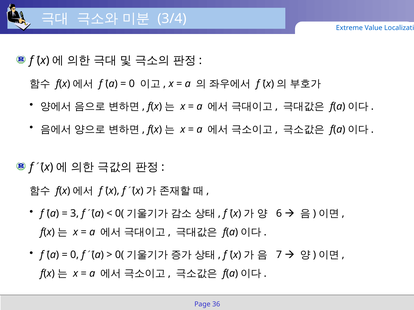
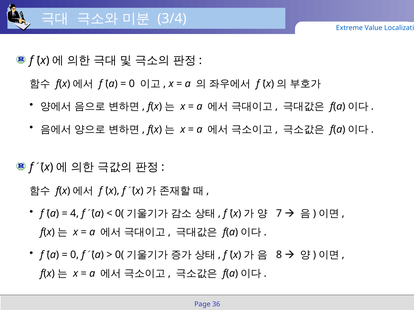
3: 3 -> 4
6: 6 -> 7
7: 7 -> 8
